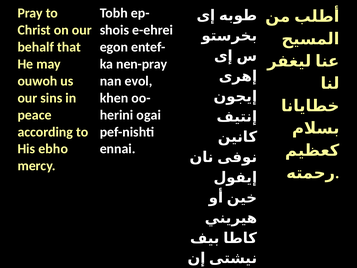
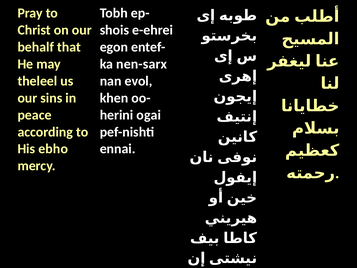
nen-pray: nen-pray -> nen-sarx
ouwoh: ouwoh -> theleel
